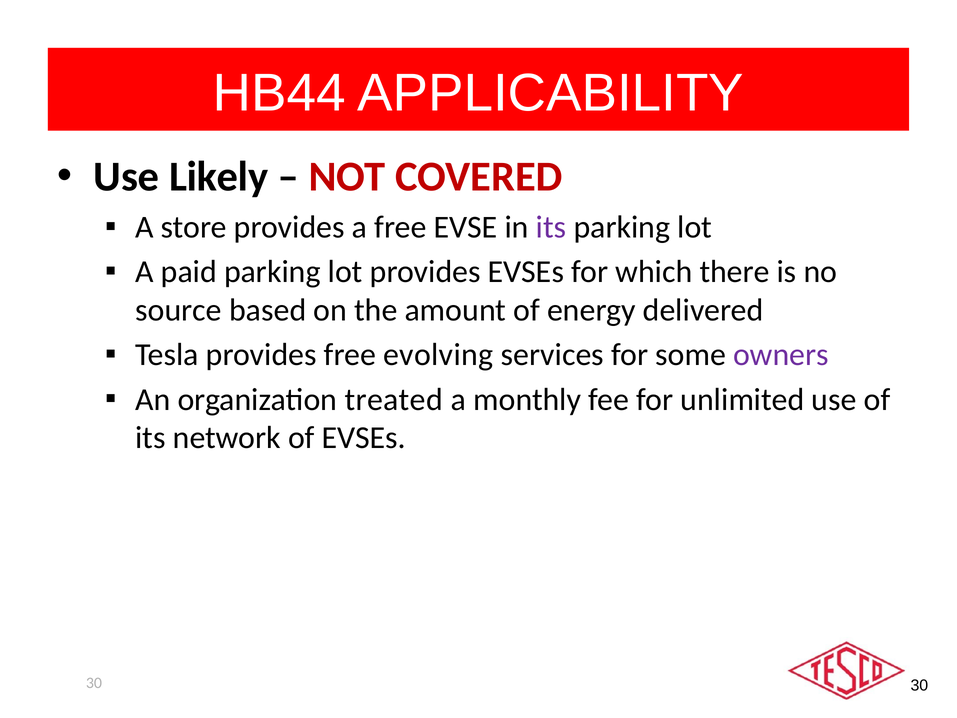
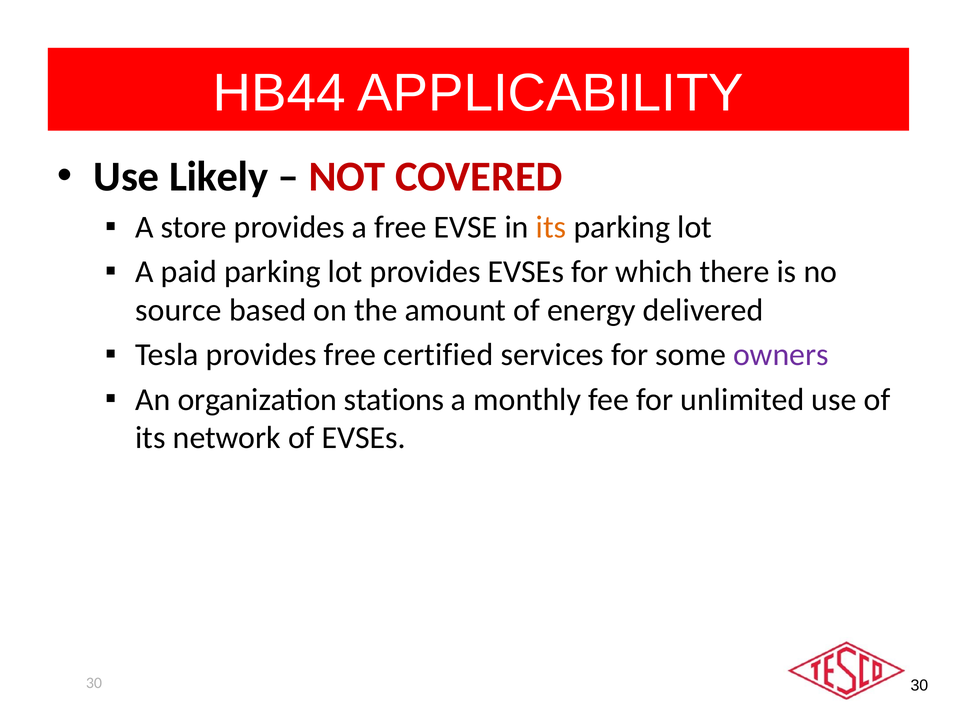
its at (551, 227) colour: purple -> orange
evolving: evolving -> certified
treated: treated -> stations
